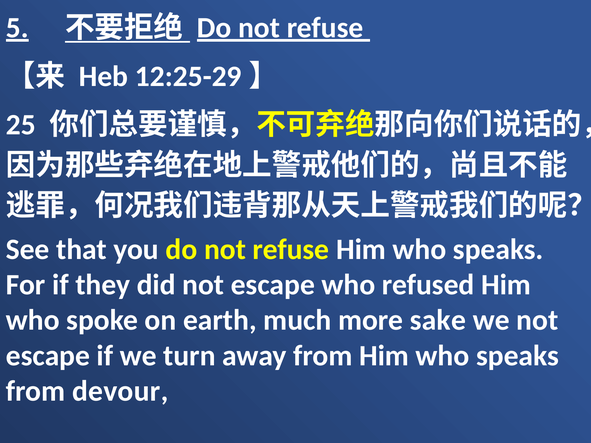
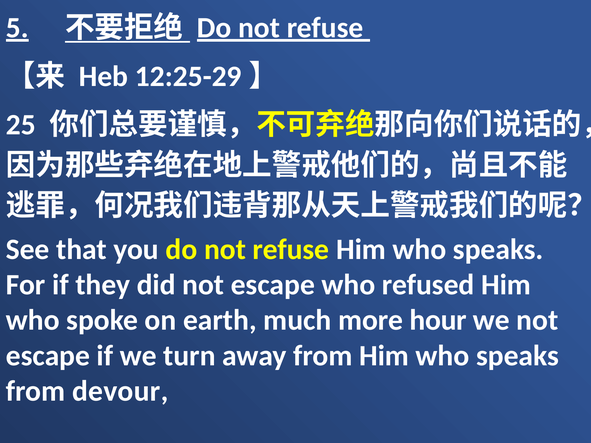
sake: sake -> hour
